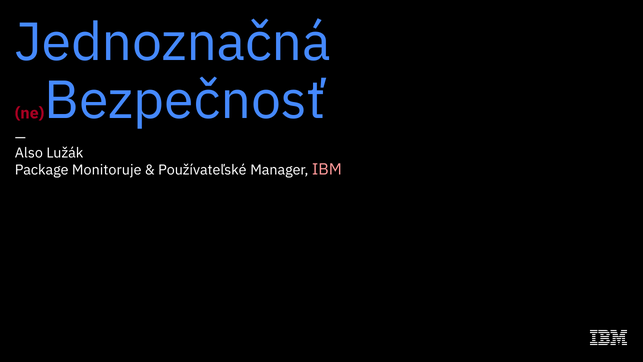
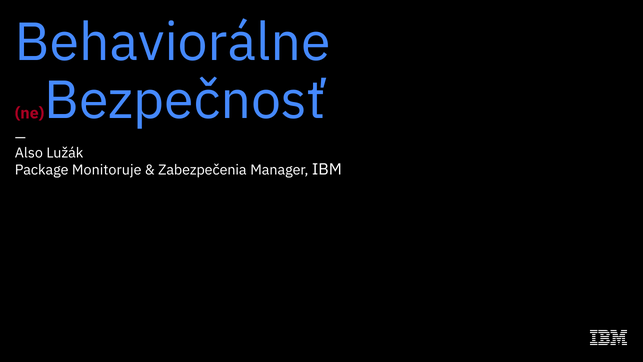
Jednoznačná: Jednoznačná -> Behaviorálne
Používateľské: Používateľské -> Zabezpečenia
IBM colour: pink -> white
